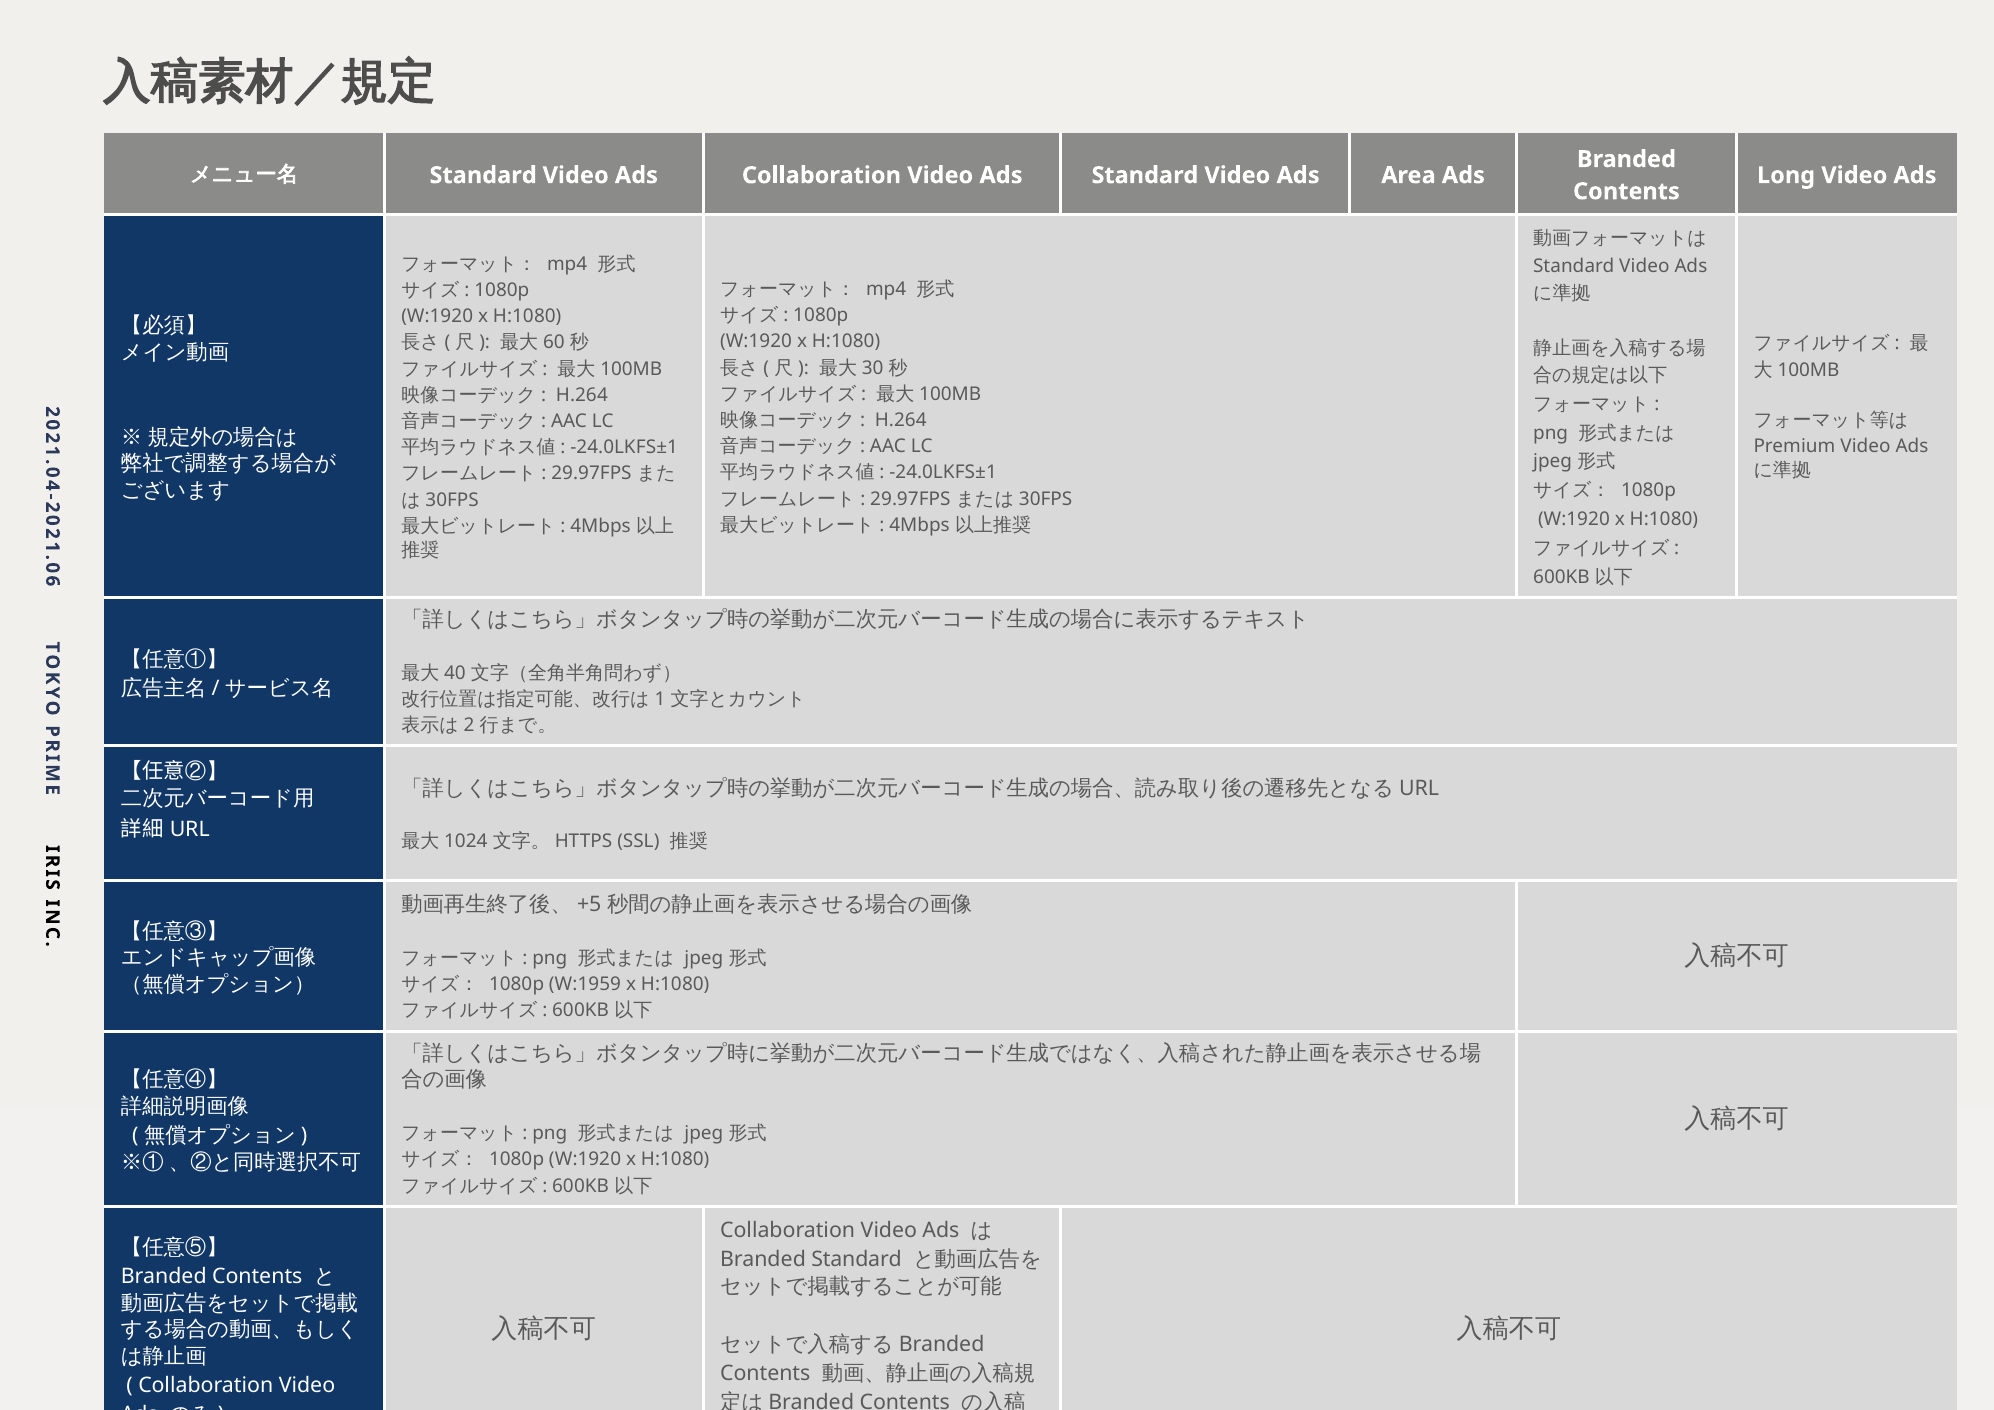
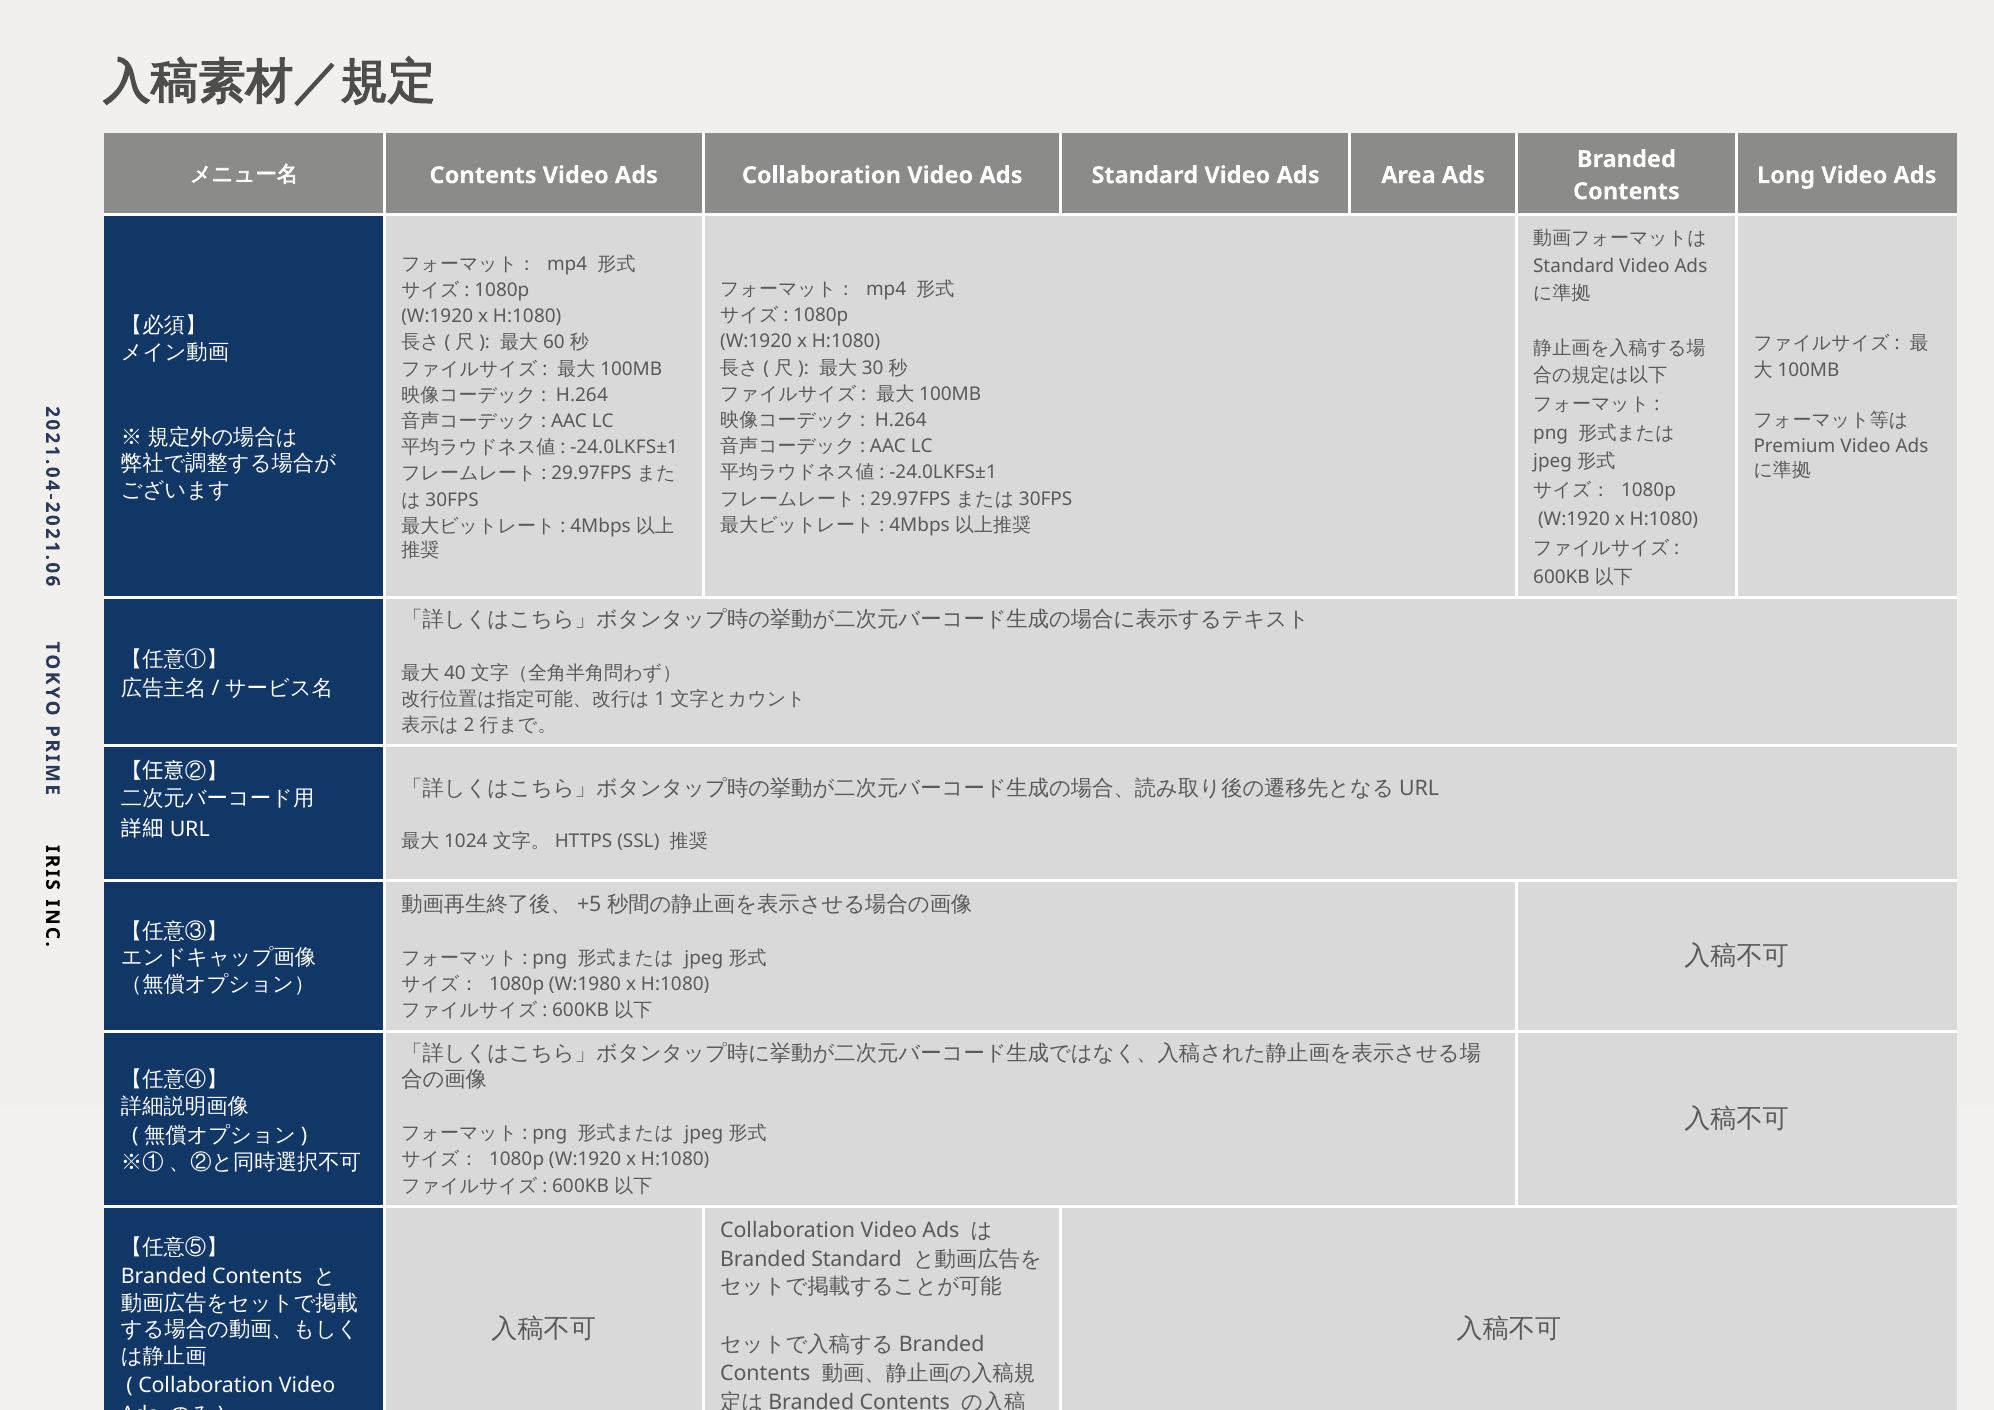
Standard at (483, 175): Standard -> Contents
W:1959: W:1959 -> W:1980
